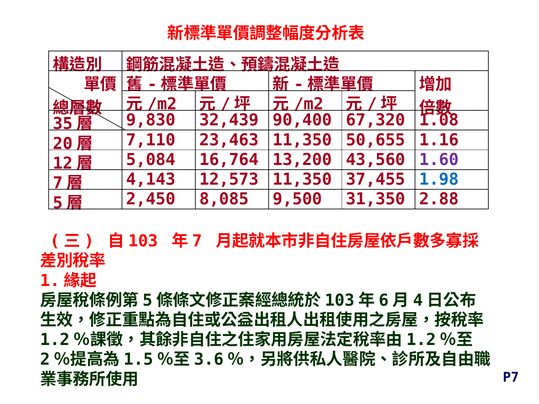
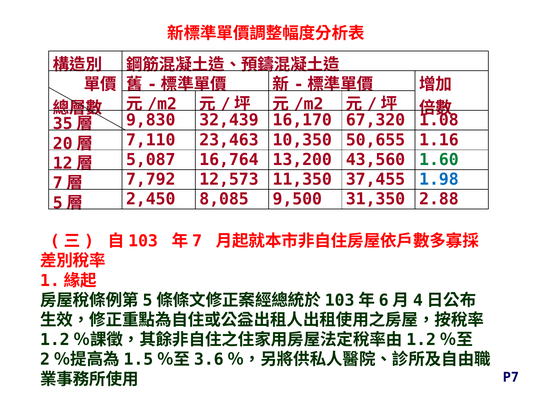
90,400: 90,400 -> 16,170
23,463 11,350: 11,350 -> 10,350
5,084: 5,084 -> 5,087
1.60 colour: purple -> green
4,143: 4,143 -> 7,792
